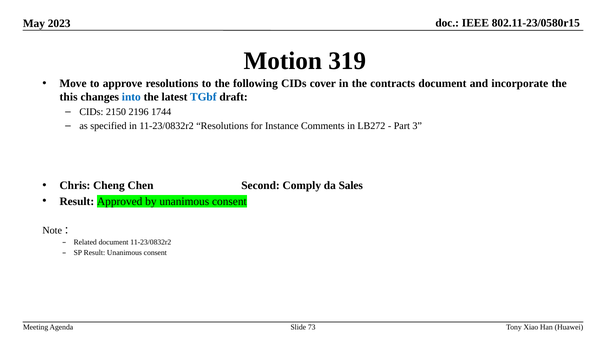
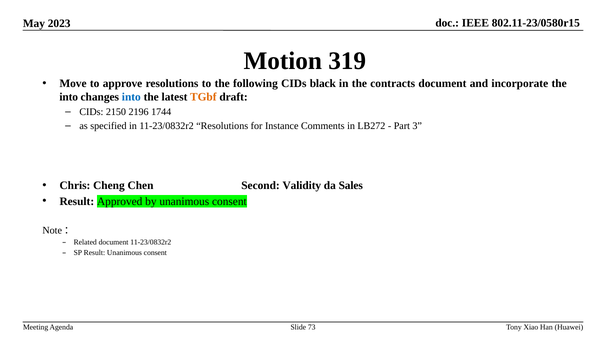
cover: cover -> black
this at (69, 97): this -> into
TGbf colour: blue -> orange
Comply: Comply -> Validity
